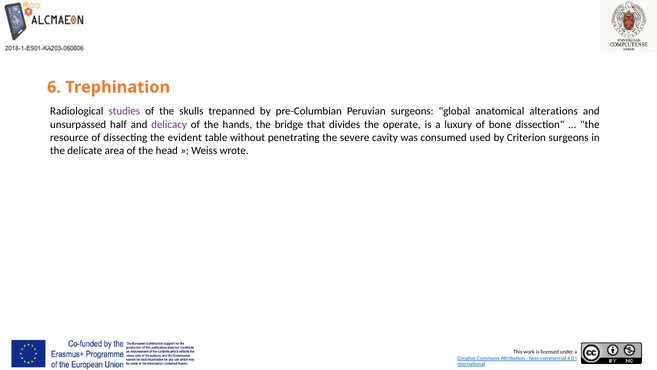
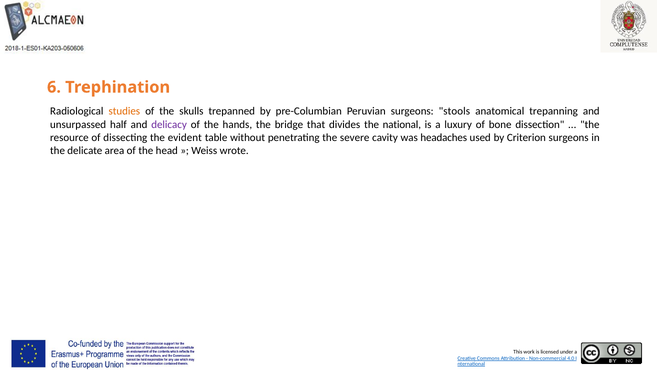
studies colour: purple -> orange
global: global -> stools
alterations: alterations -> trepanning
operate: operate -> national
consumed: consumed -> headaches
